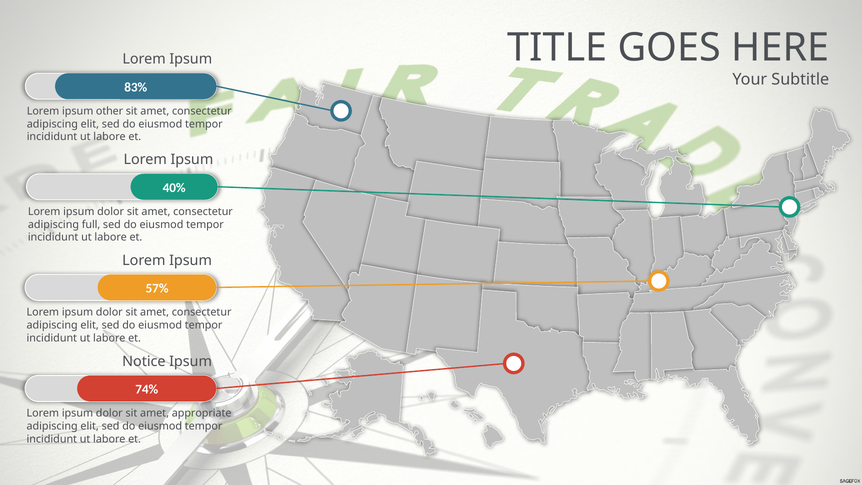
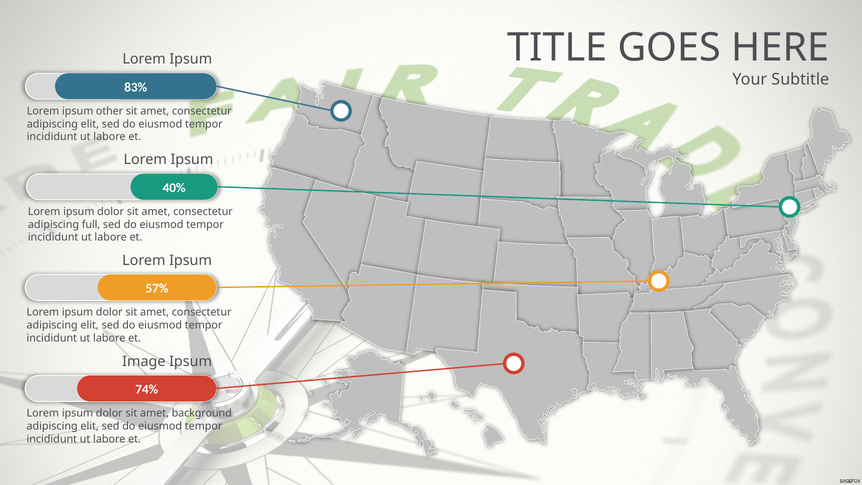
Notice: Notice -> Image
appropriate: appropriate -> background
